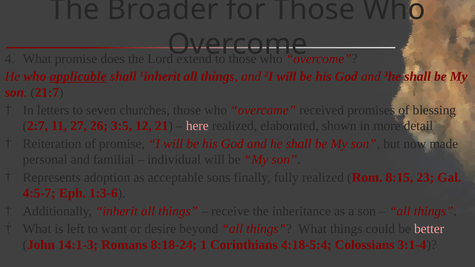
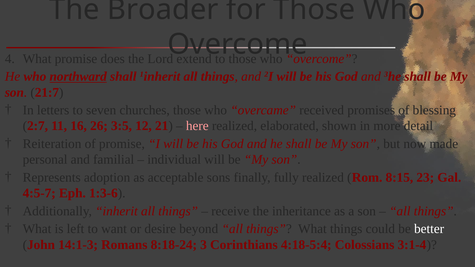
applicable: applicable -> northward
27: 27 -> 16
better colour: pink -> white
1: 1 -> 3
